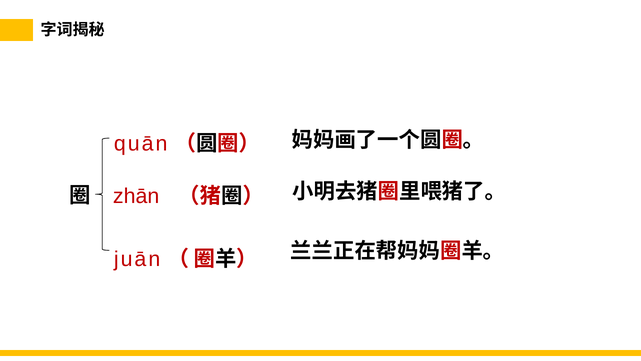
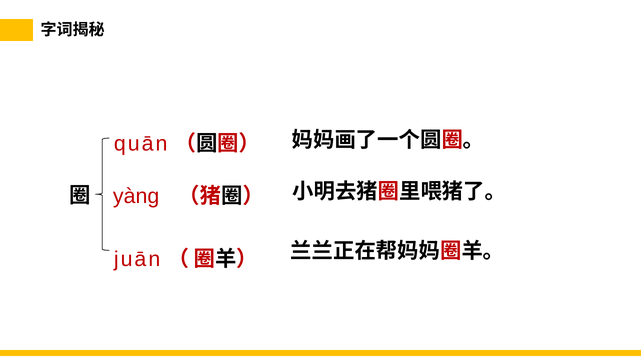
zhān: zhān -> yàng
